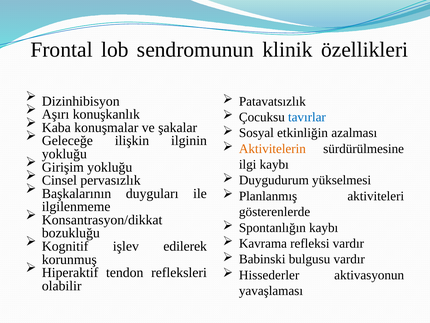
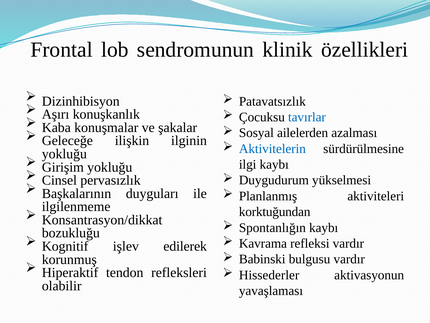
etkinliğin: etkinliğin -> ailelerden
Aktivitelerin colour: orange -> blue
gösterenlerde: gösterenlerde -> korktuğundan
